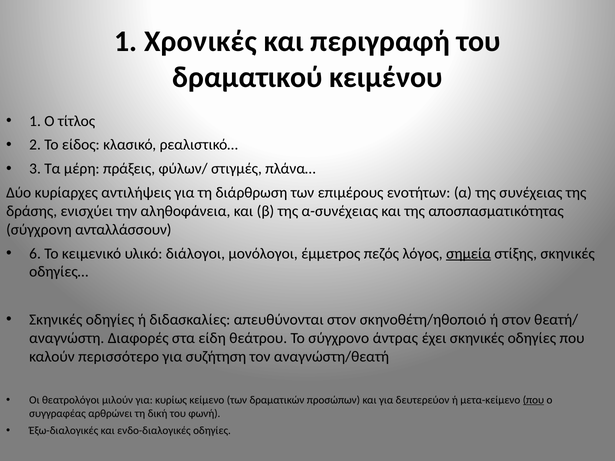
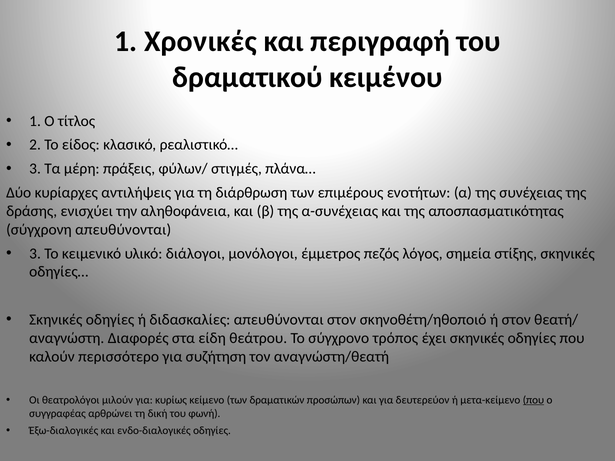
σύγχρονη ανταλλάσσουν: ανταλλάσσουν -> απευθύνονται
6 at (35, 254): 6 -> 3
σημεία underline: present -> none
άντρας: άντρας -> τρόπος
